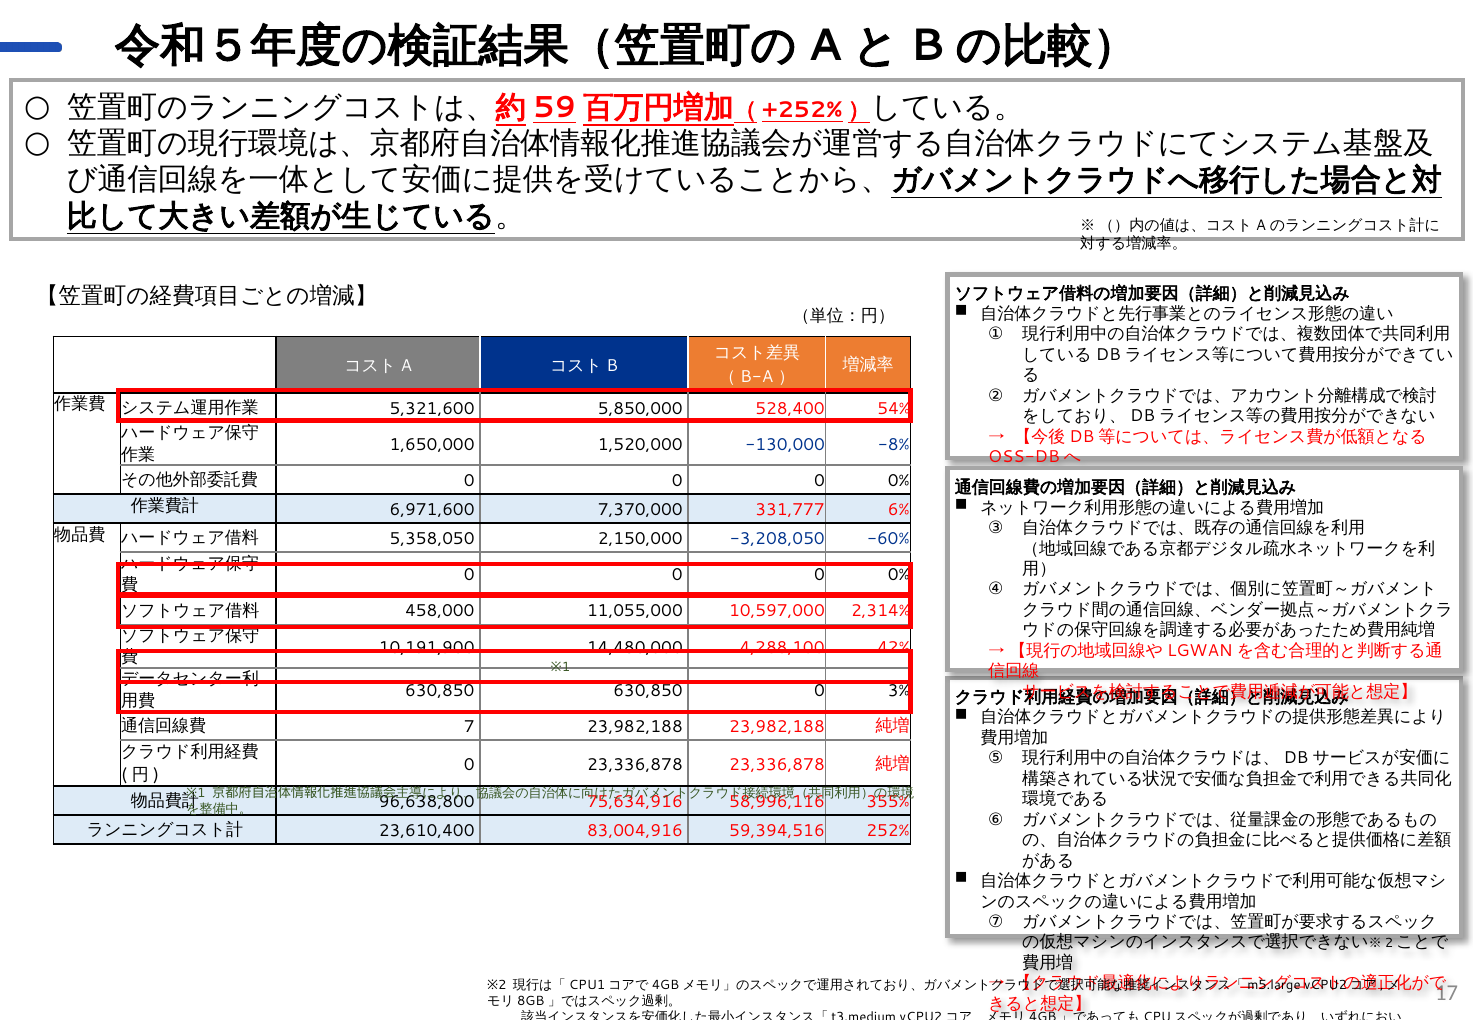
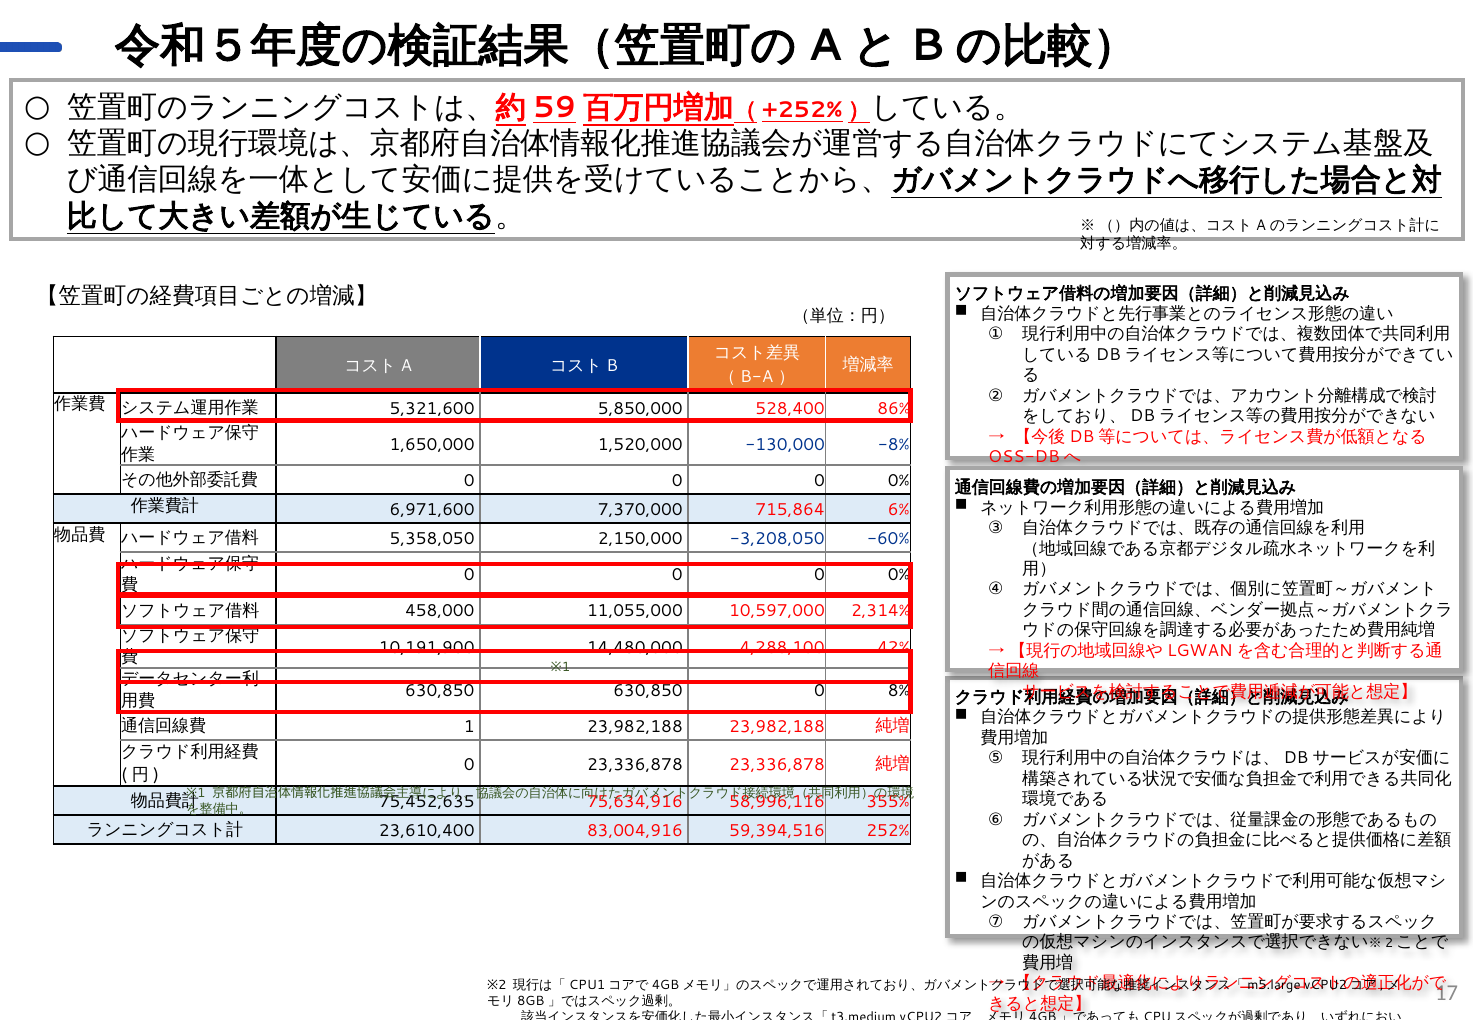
54%: 54% -> 86%
331,777: 331,777 -> 715,864
3%: 3% -> 8%
7: 7 -> 1
96,638,800: 96,638,800 -> 75,452,635
